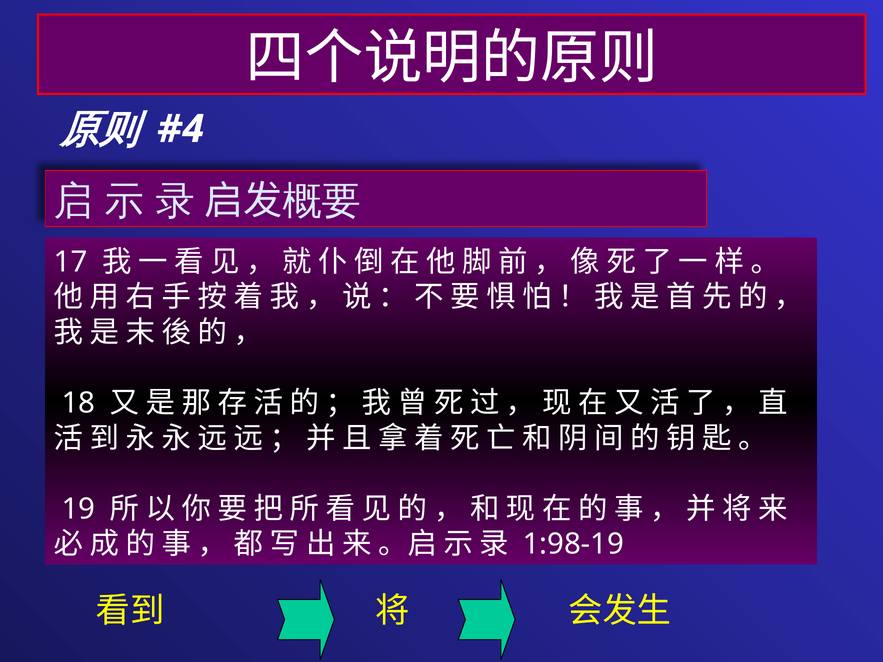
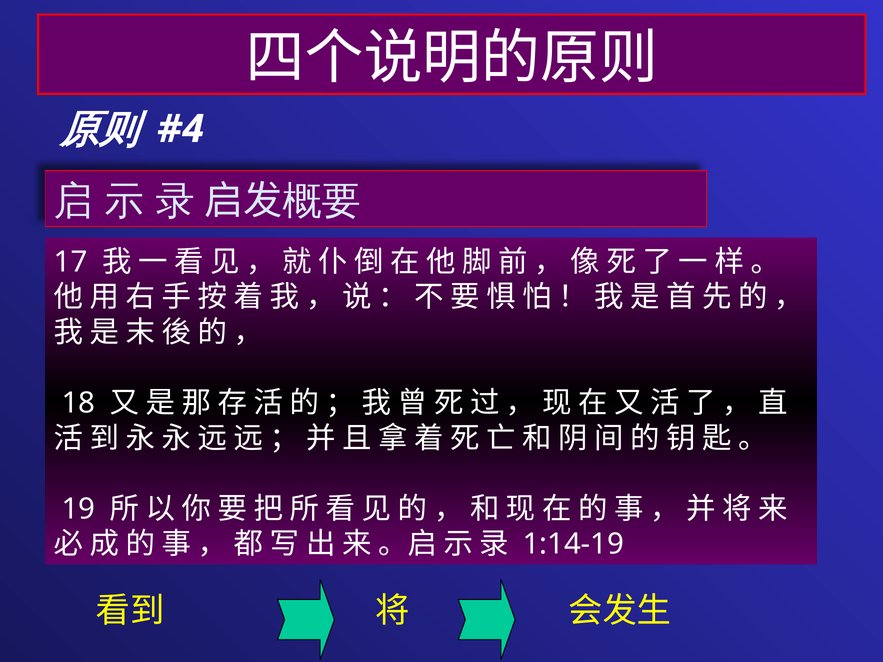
1:98-19: 1:98-19 -> 1:14-19
